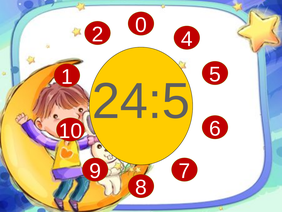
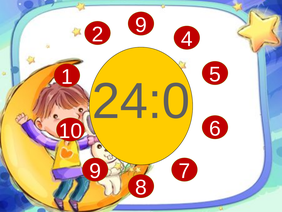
2 0: 0 -> 9
24:5: 24:5 -> 24:0
